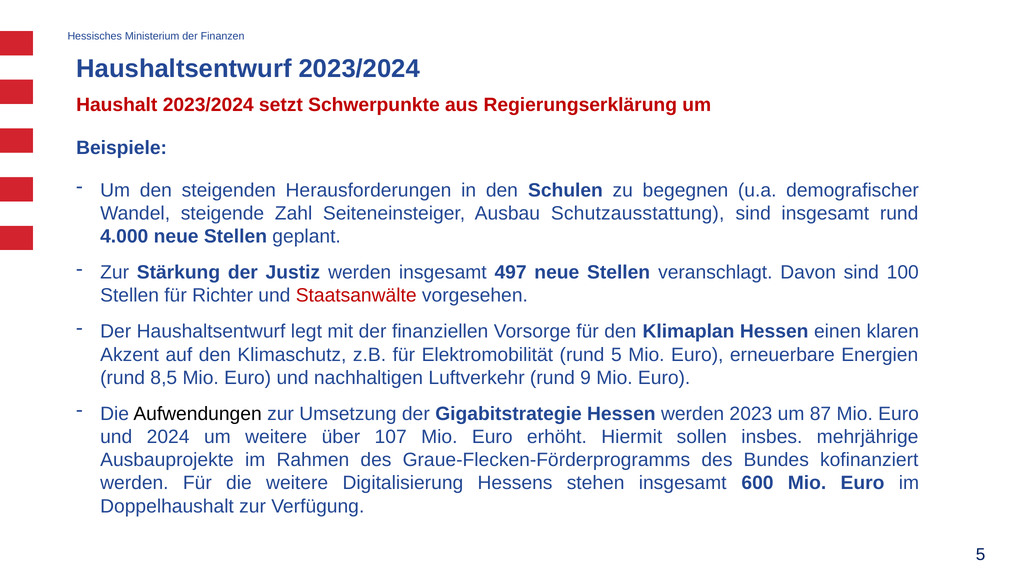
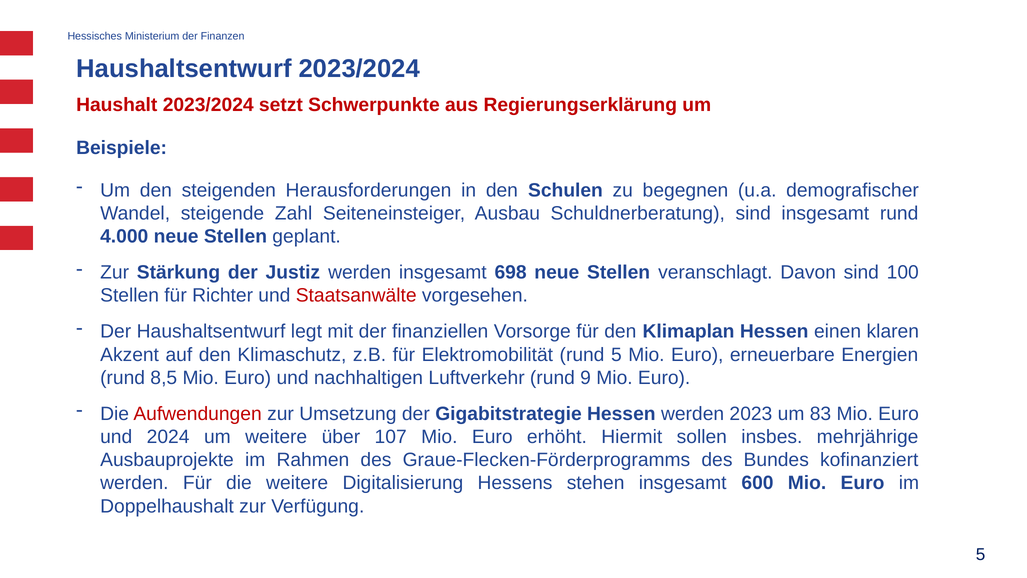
Schutzausstattung: Schutzausstattung -> Schuldnerberatung
497: 497 -> 698
Aufwendungen colour: black -> red
87: 87 -> 83
